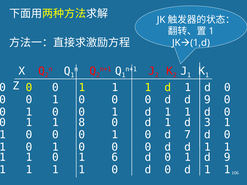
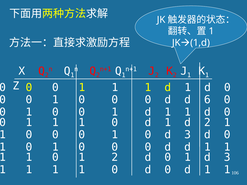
d d 9: 9 -> 6
8 at (82, 123): 8 -> 1
d 3: 3 -> 2
0 d 7: 7 -> 3
1 6: 6 -> 2
1 d 9: 9 -> 3
